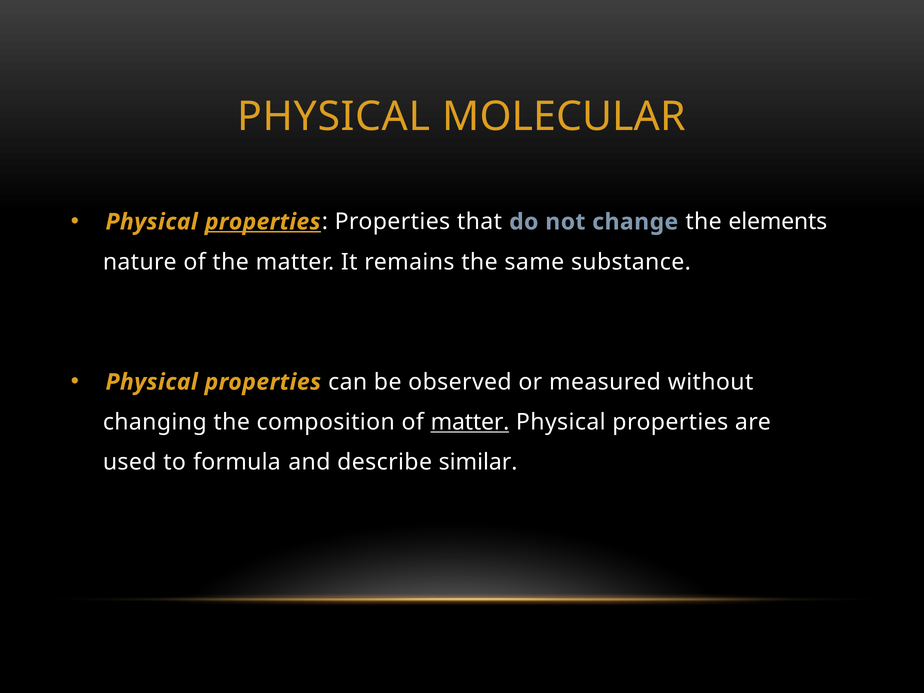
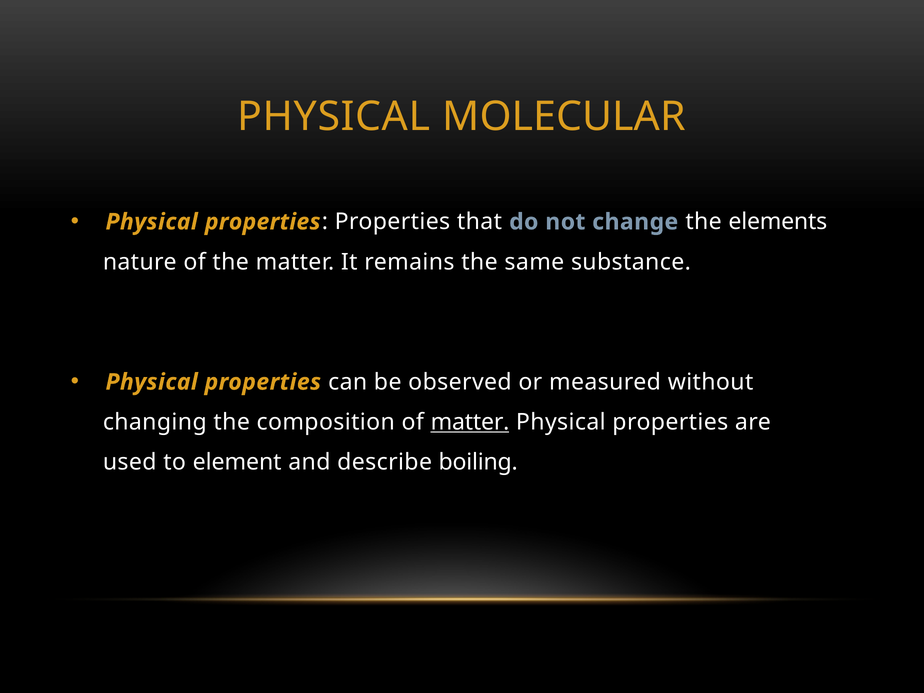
properties at (263, 222) underline: present -> none
formula: formula -> element
similar: similar -> boiling
